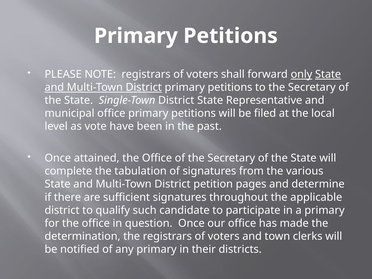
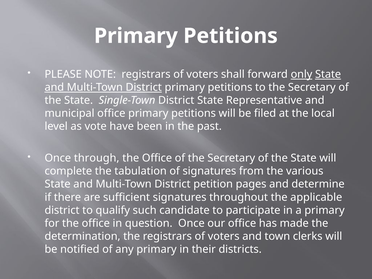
attained: attained -> through
